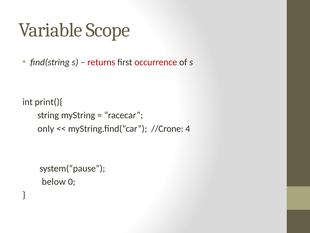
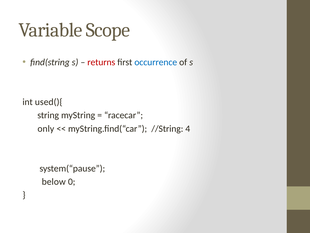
occurrence colour: red -> blue
print(){: print(){ -> used(){
//Crone: //Crone -> //String
